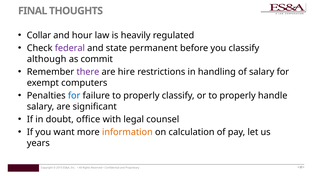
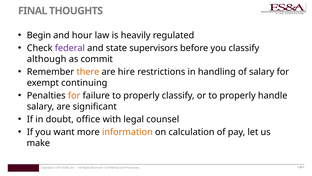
Collar: Collar -> Begin
permanent: permanent -> supervisors
there colour: purple -> orange
computers: computers -> continuing
for at (74, 95) colour: blue -> orange
years: years -> make
